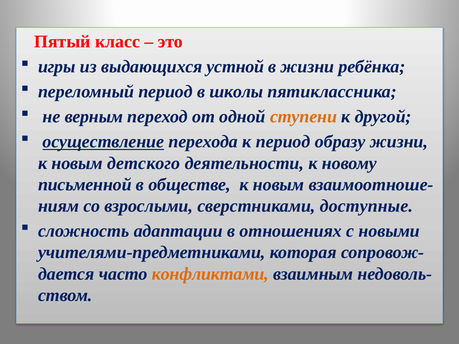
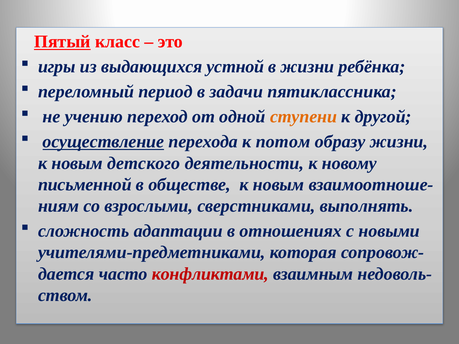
Пятый underline: none -> present
школы: школы -> задачи
верным: верным -> учению
к период: период -> потом
доступные: доступные -> выполнять
конфликтами colour: orange -> red
